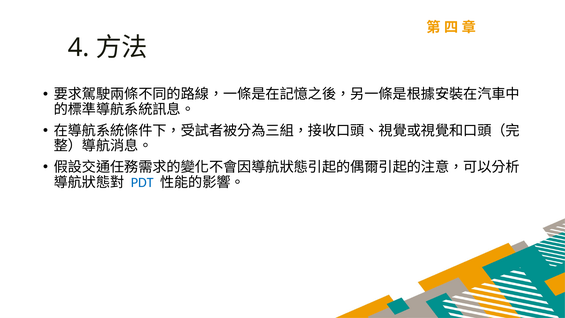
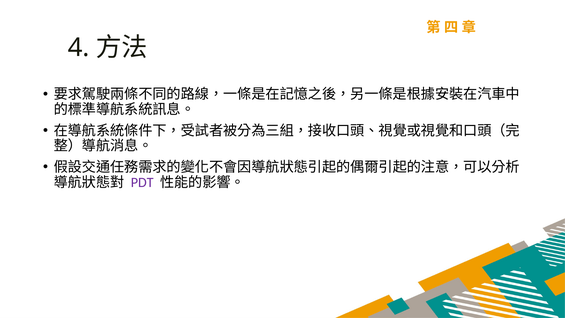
PDT colour: blue -> purple
